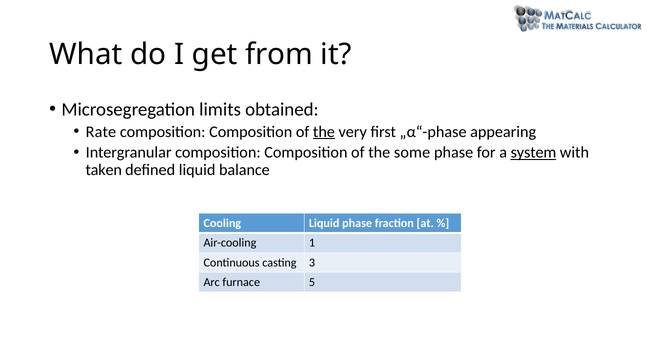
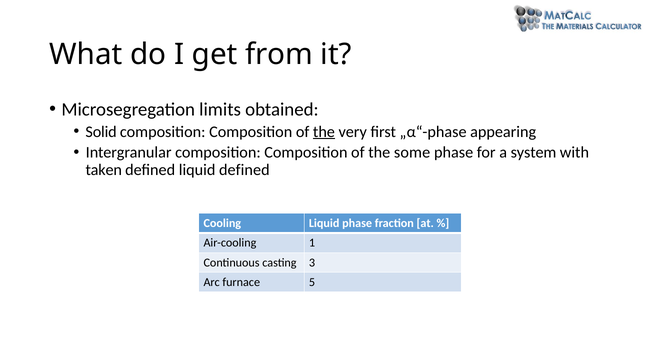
Rate: Rate -> Solid
system underline: present -> none
liquid balance: balance -> defined
